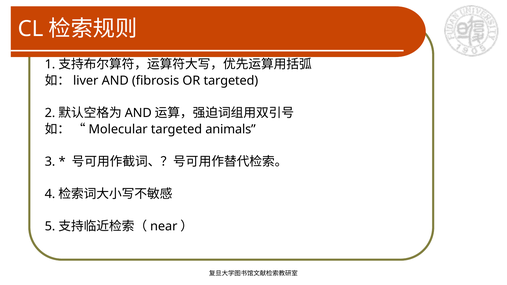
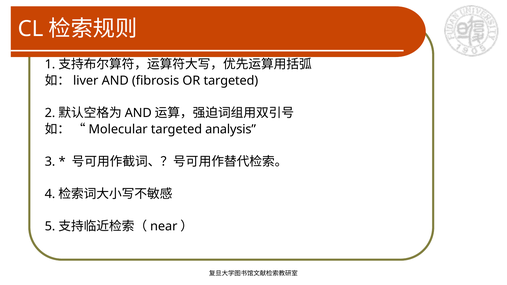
animals: animals -> analysis
